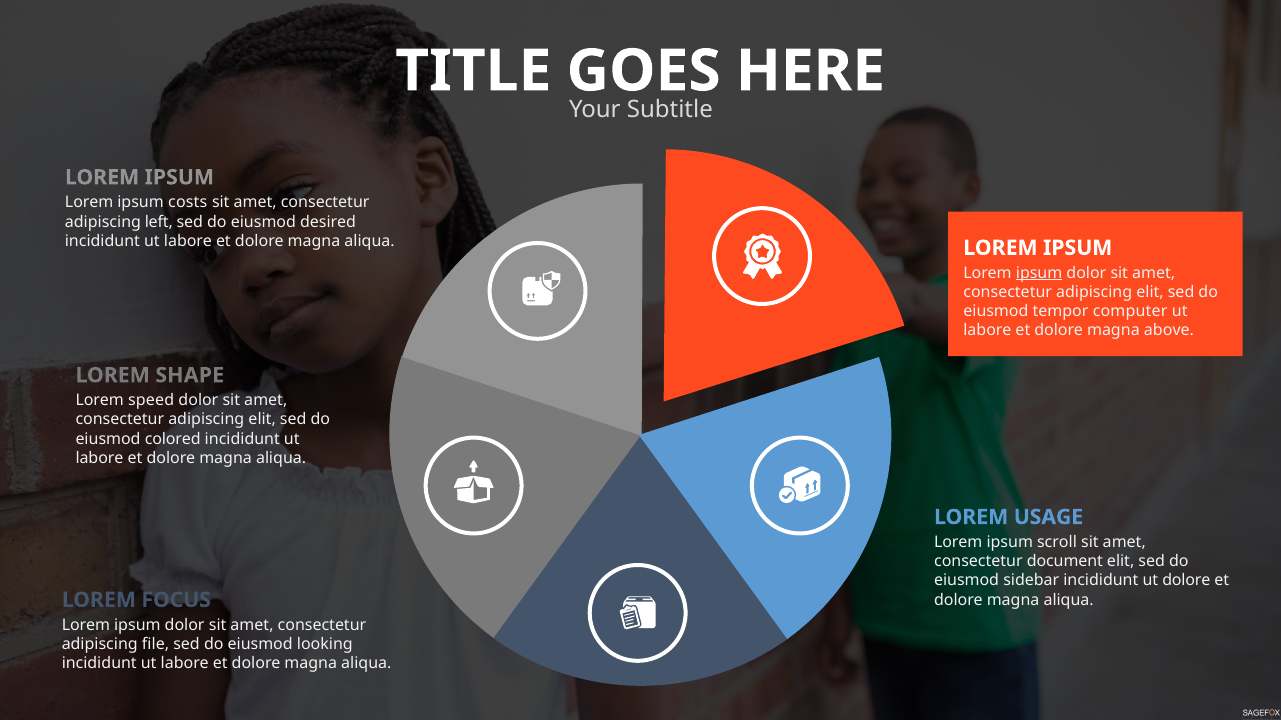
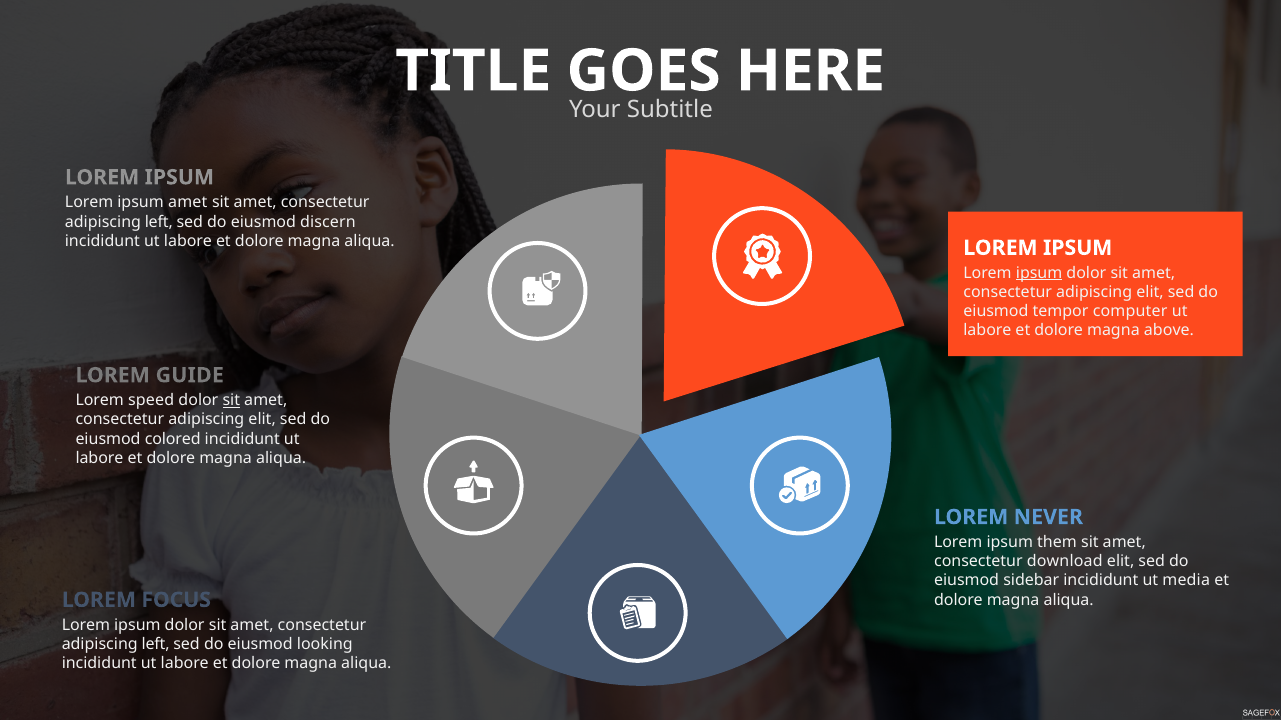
ipsum costs: costs -> amet
desired: desired -> discern
SHAPE: SHAPE -> GUIDE
sit at (231, 401) underline: none -> present
USAGE: USAGE -> NEVER
scroll: scroll -> them
document: document -> download
ut dolore: dolore -> media
file at (155, 645): file -> left
